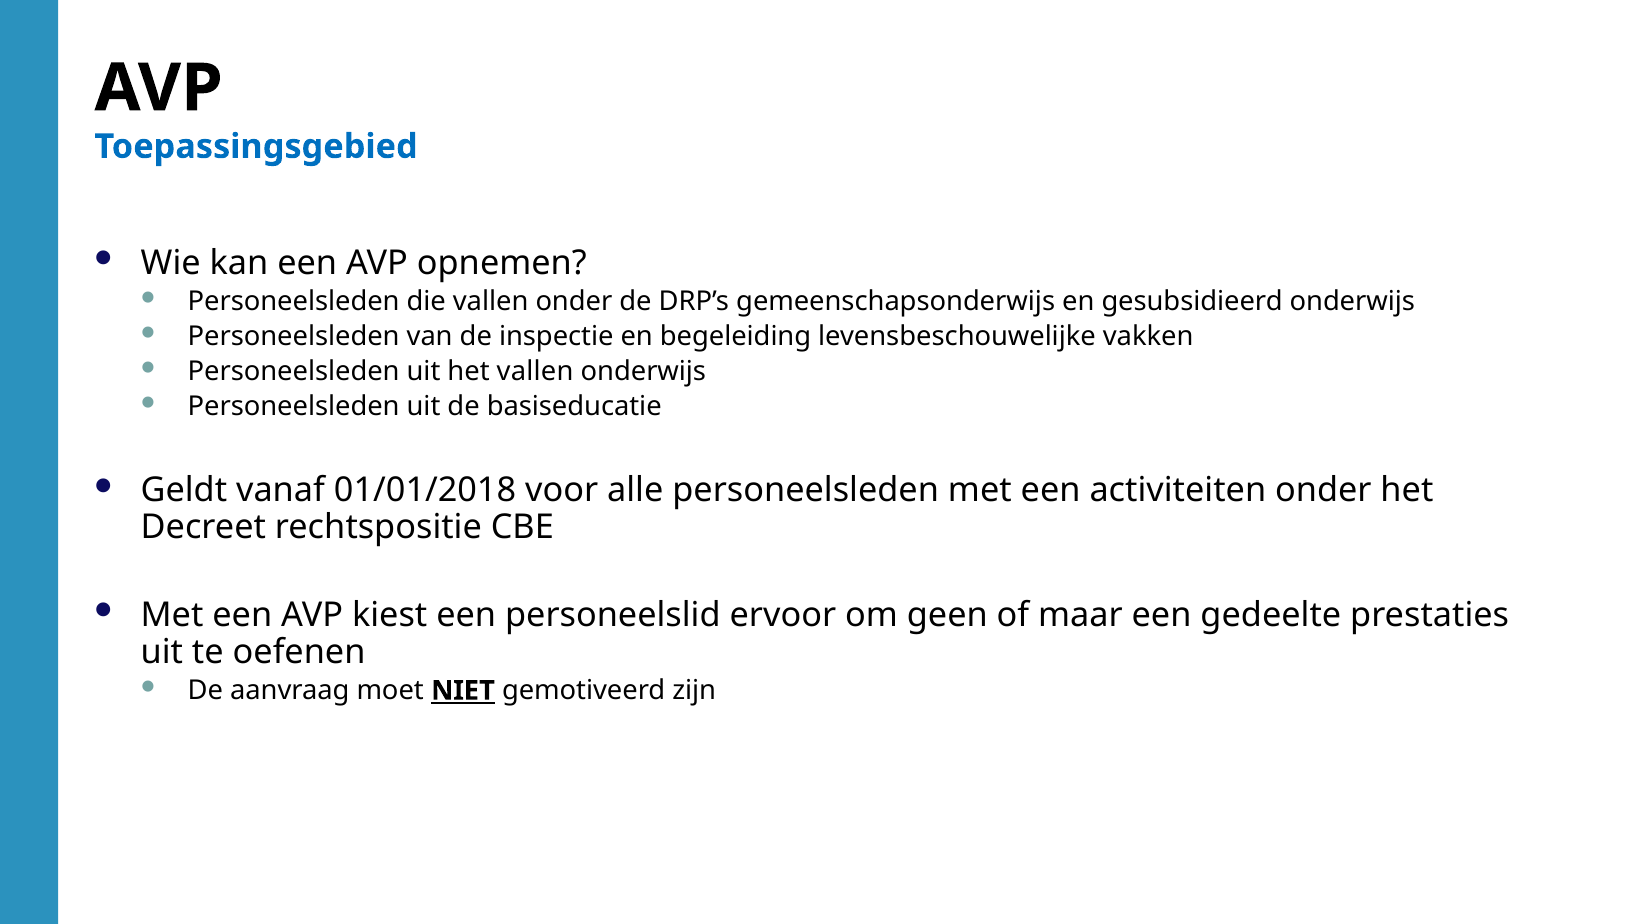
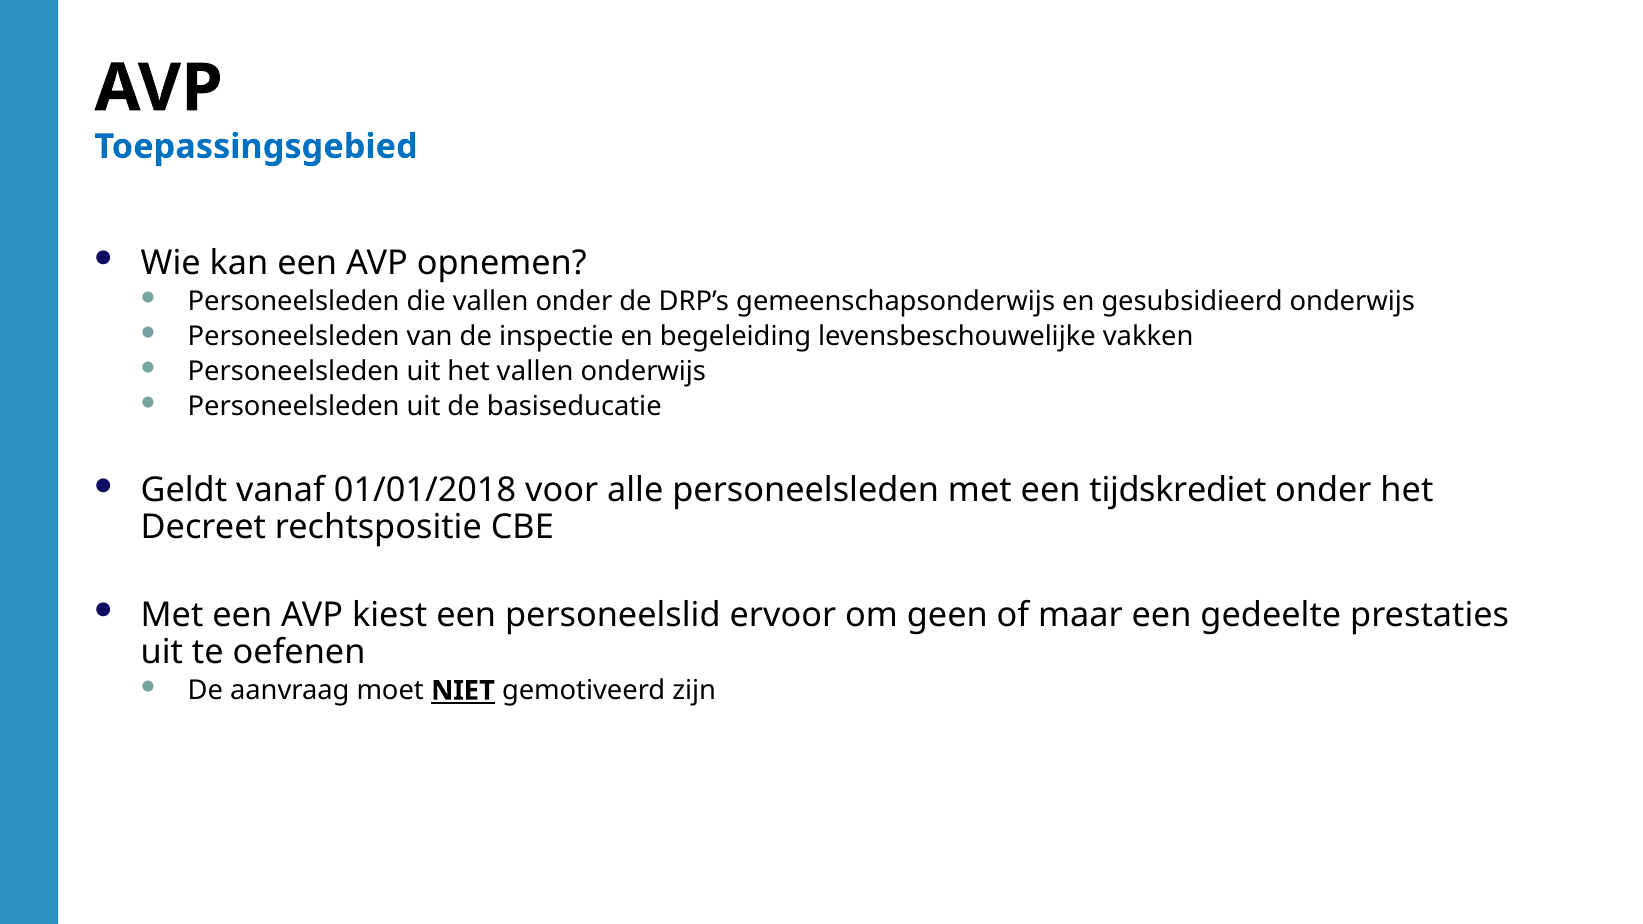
activiteiten: activiteiten -> tijdskrediet
